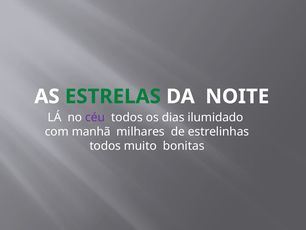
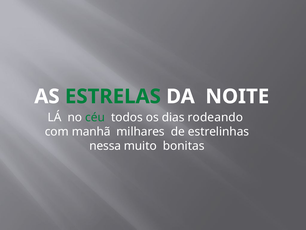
céu colour: purple -> green
ilumidado: ilumidado -> rodeando
todos at (105, 146): todos -> nessa
